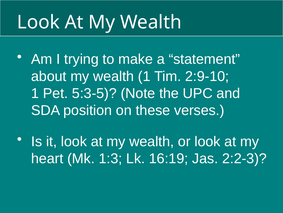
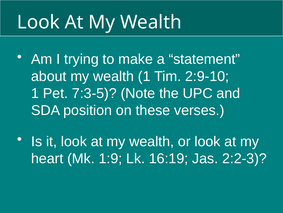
5:3-5: 5:3-5 -> 7:3-5
1:3: 1:3 -> 1:9
